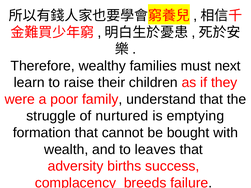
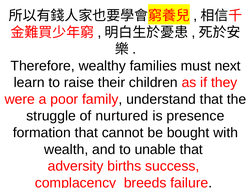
emptying: emptying -> presence
leaves: leaves -> unable
